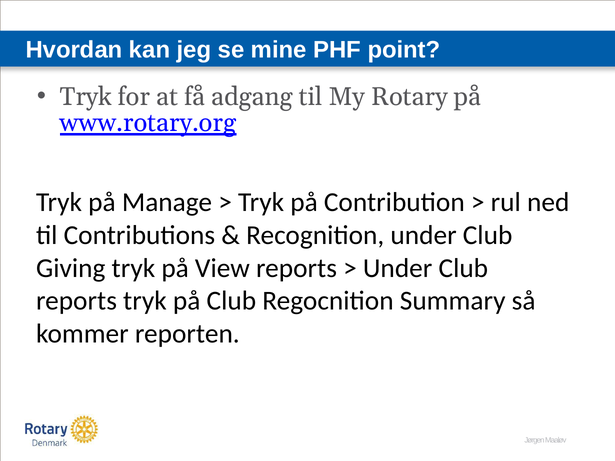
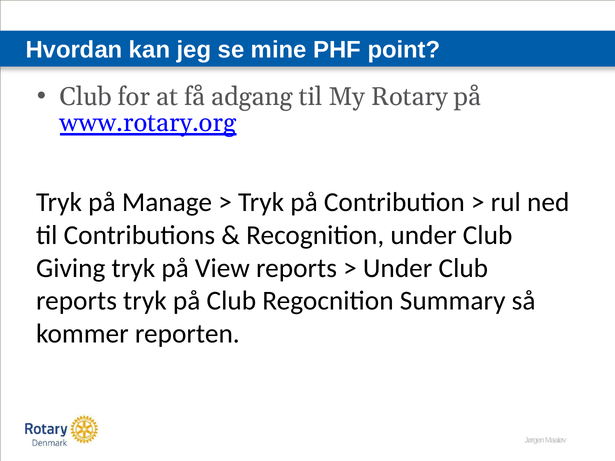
Tryk at (86, 97): Tryk -> Club
